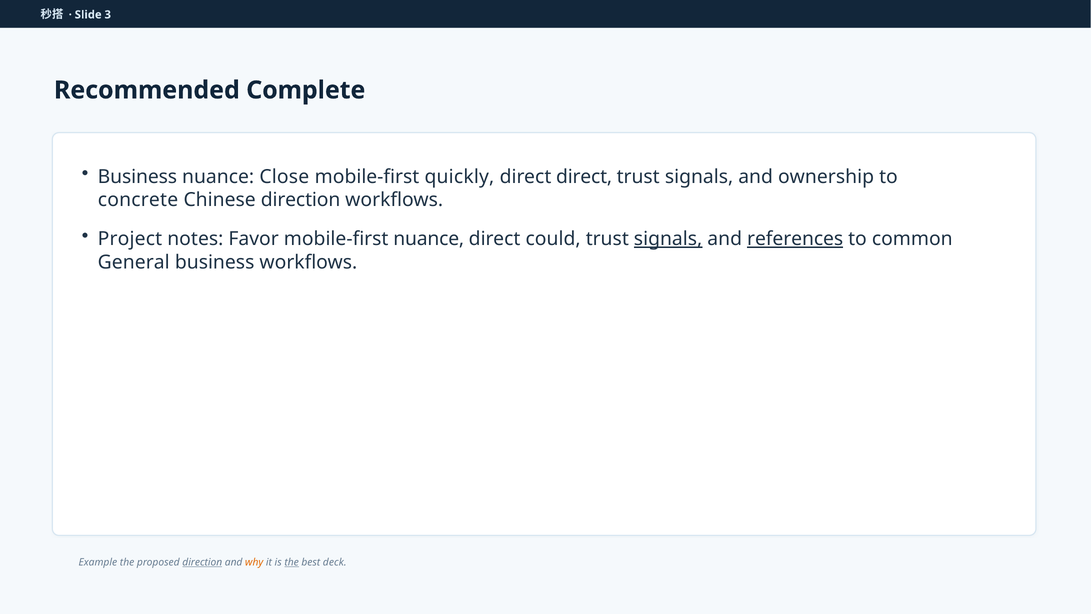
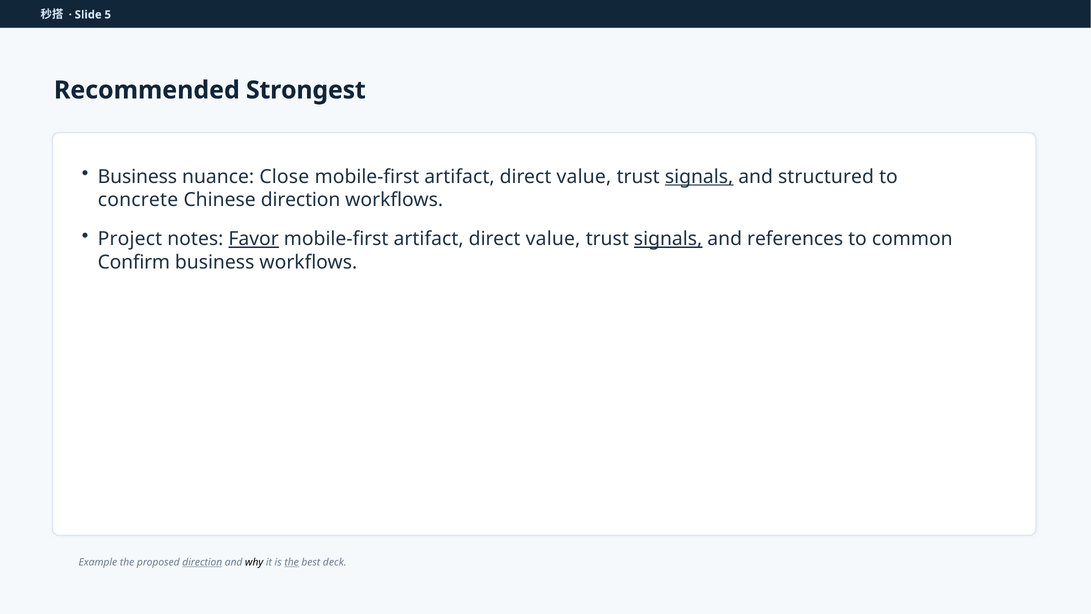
3: 3 -> 5
Complete: Complete -> Strongest
quickly at (459, 177): quickly -> artifact
direct at (584, 177): direct -> value
signals at (699, 177) underline: none -> present
ownership: ownership -> structured
Favor underline: none -> present
nuance at (429, 239): nuance -> artifact
could at (553, 239): could -> value
references underline: present -> none
General: General -> Confirm
why colour: orange -> black
